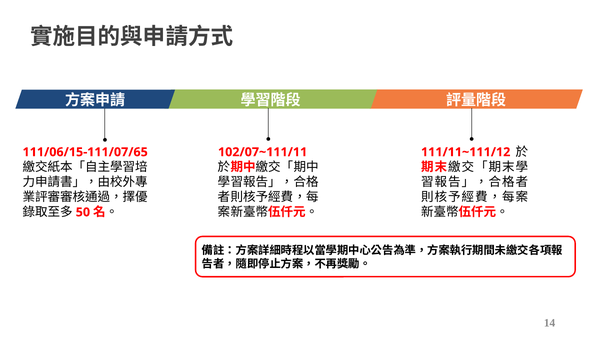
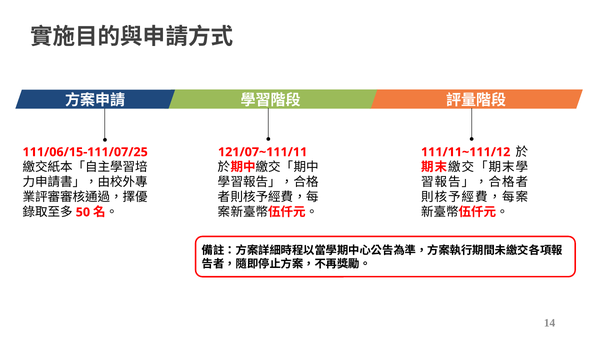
111/06/15-111/07/65: 111/06/15-111/07/65 -> 111/06/15-111/07/25
102/07~111/11: 102/07~111/11 -> 121/07~111/11
